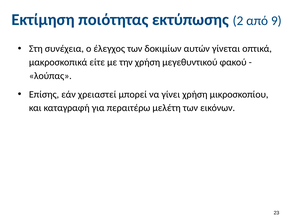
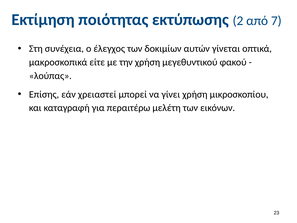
9: 9 -> 7
